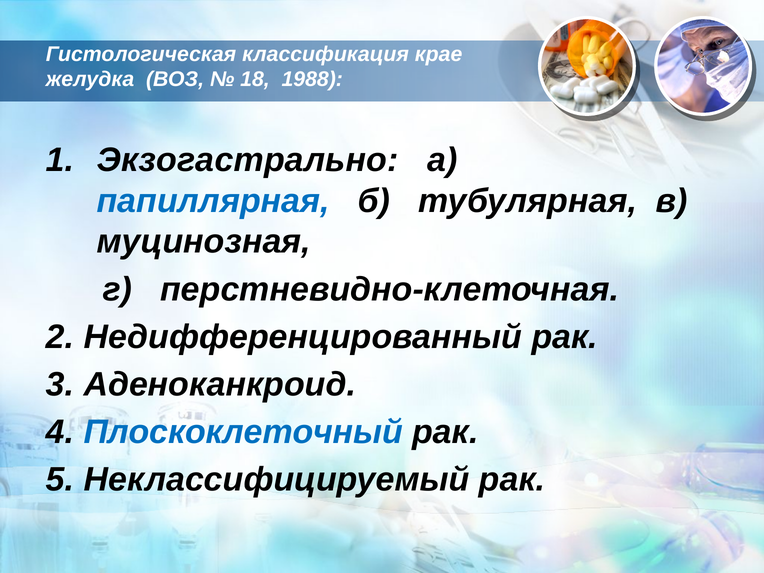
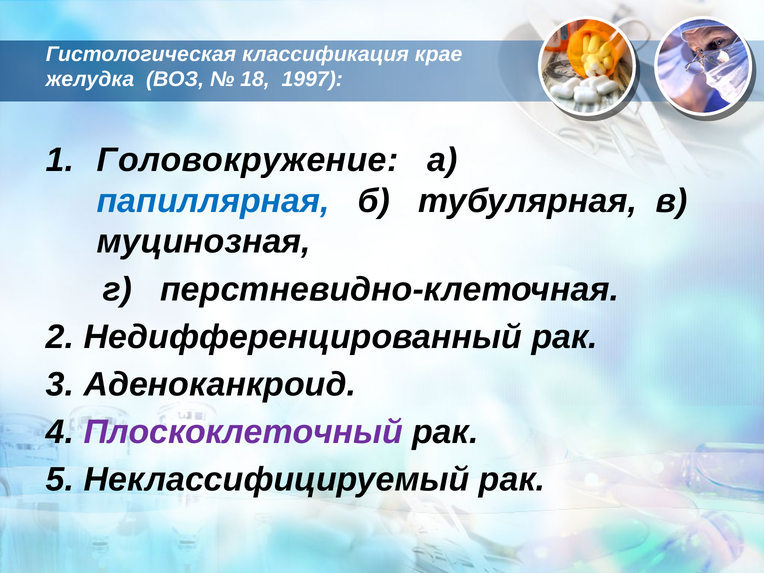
1988: 1988 -> 1997
Экзогастрально: Экзогастрально -> Головокружение
Плоскоклеточный colour: blue -> purple
